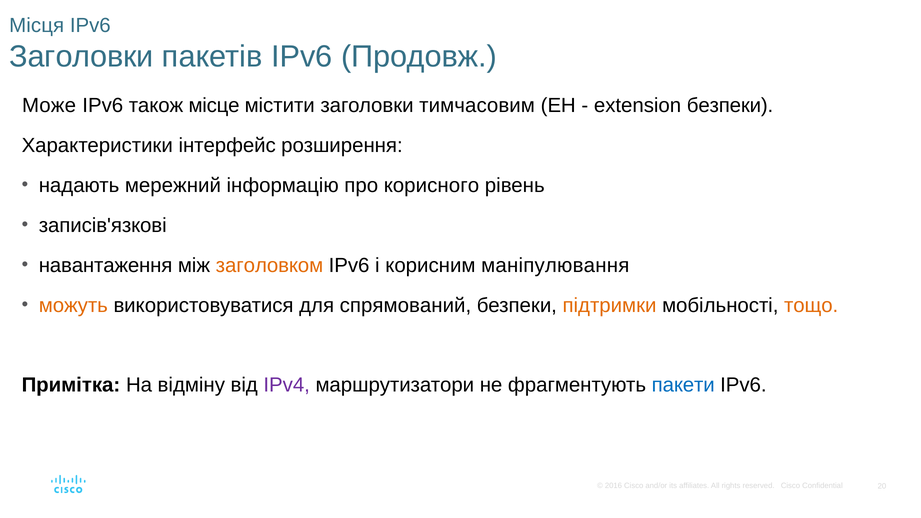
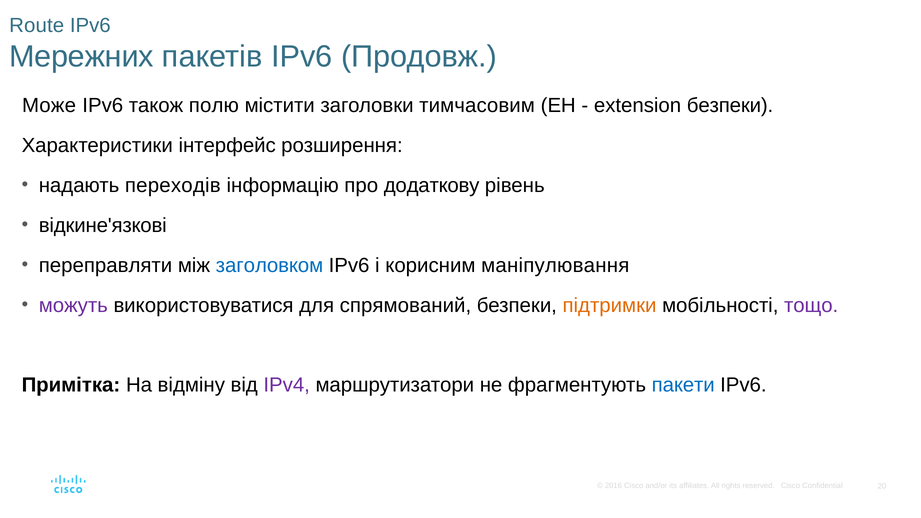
Місця: Місця -> Route
Заголовки at (81, 57): Заголовки -> Мережних
місце: місце -> полю
мережний: мережний -> переходів
корисного: корисного -> додаткову
записів'язкові: записів'язкові -> відкине'язкові
навантаження: навантаження -> переправляти
заголовком colour: orange -> blue
можуть colour: orange -> purple
тощо colour: orange -> purple
